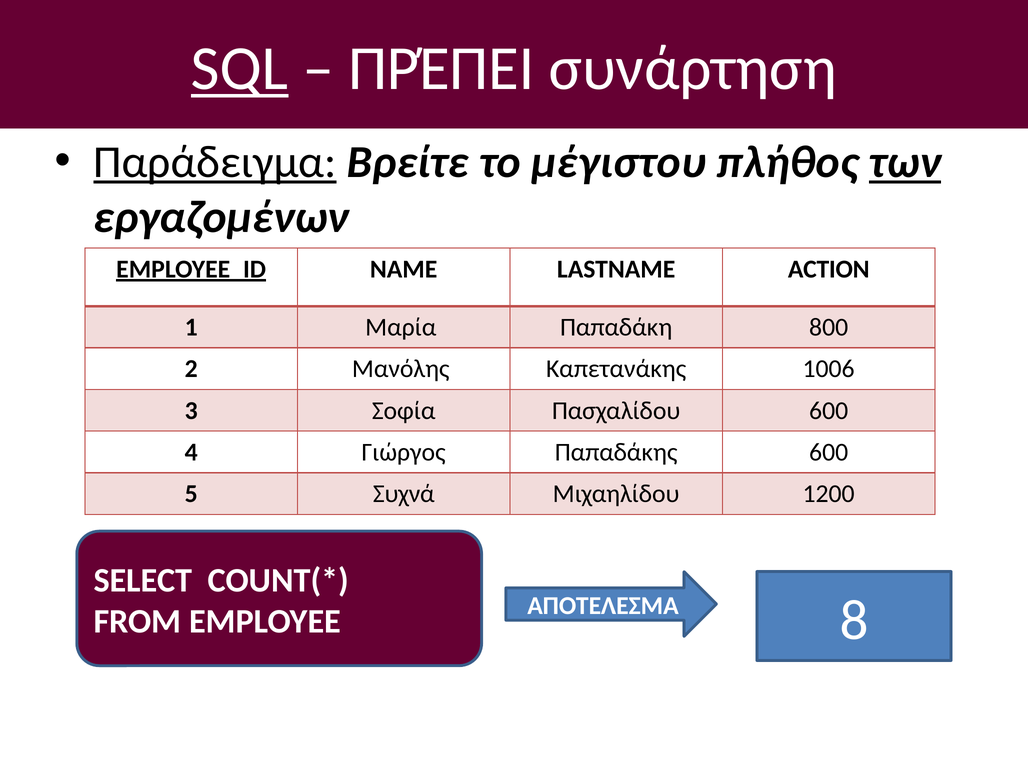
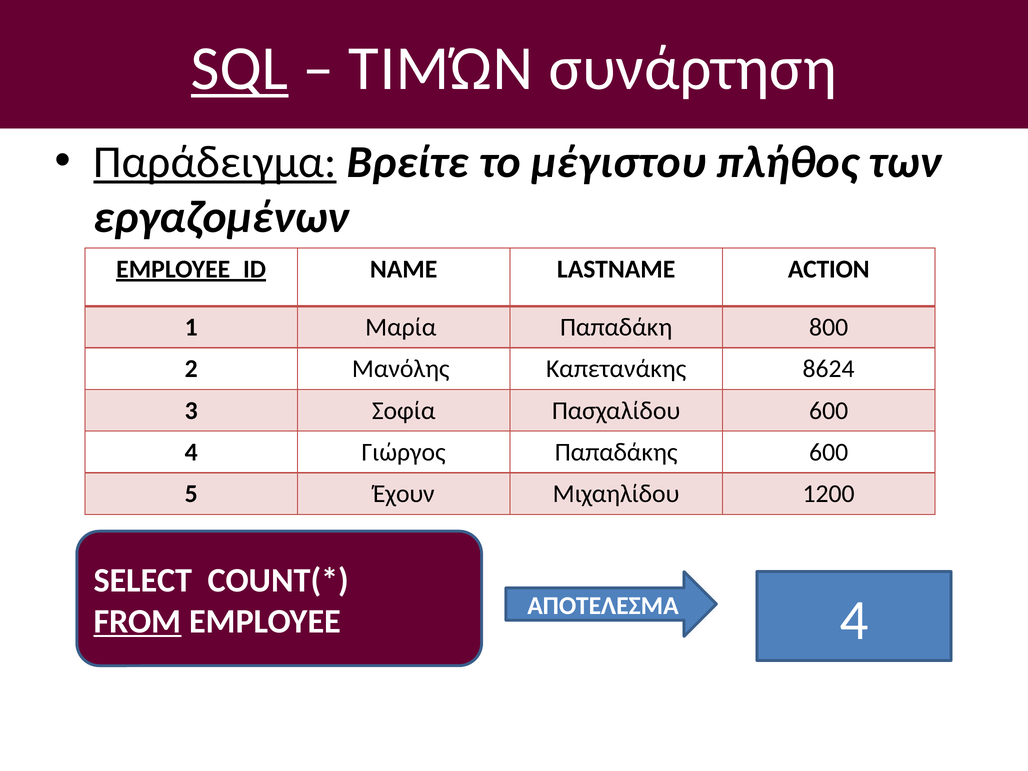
ΠΡΈΠΕΙ: ΠΡΈΠΕΙ -> ΤΙΜΏΝ
των underline: present -> none
1006: 1006 -> 8624
Συχνά: Συχνά -> Έχουν
ΑΠΟΤΕΛΕΣΜΑ 8: 8 -> 4
FROM underline: none -> present
